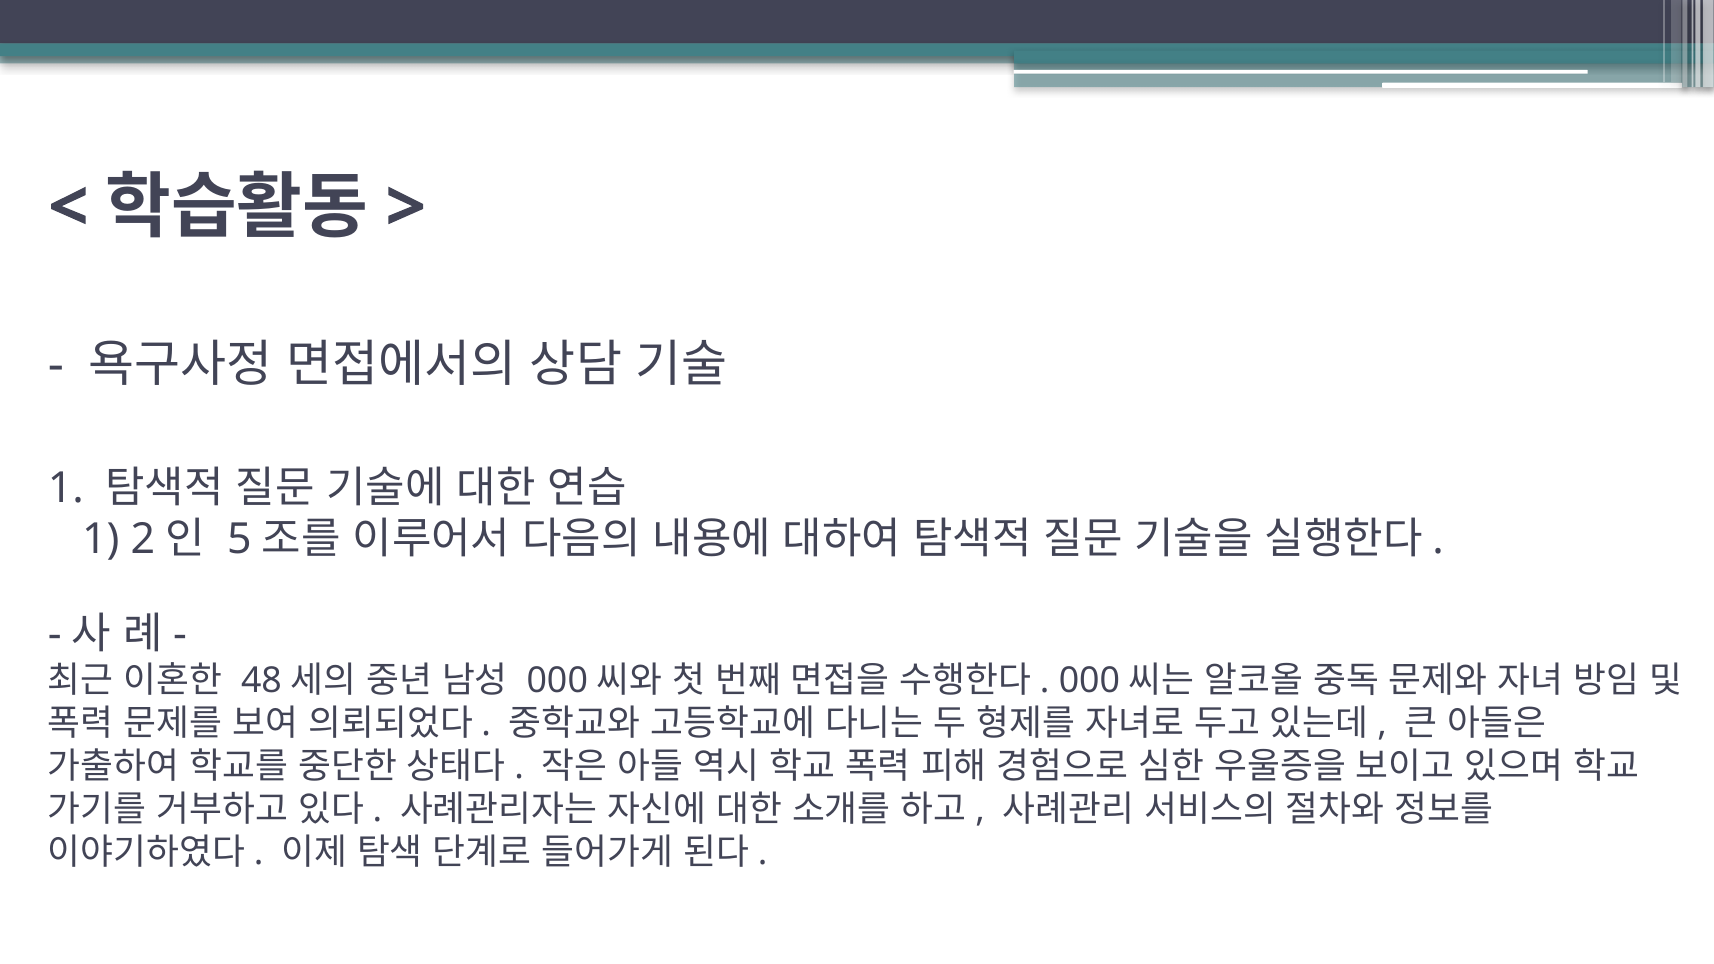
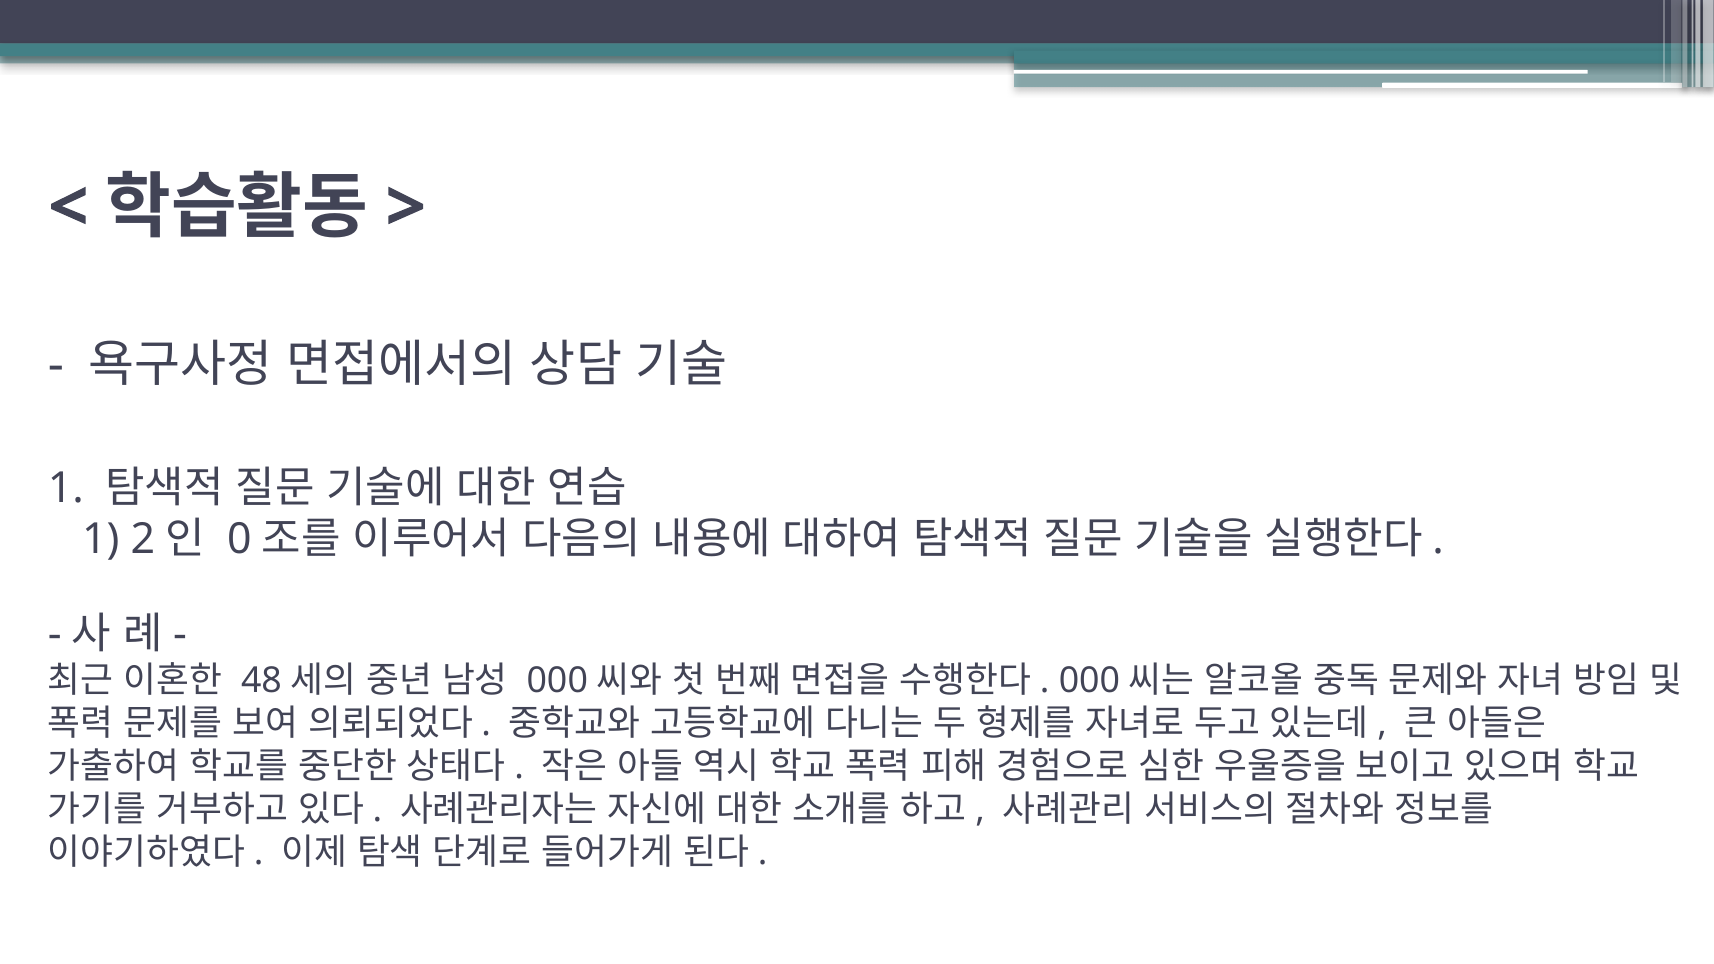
5: 5 -> 0
